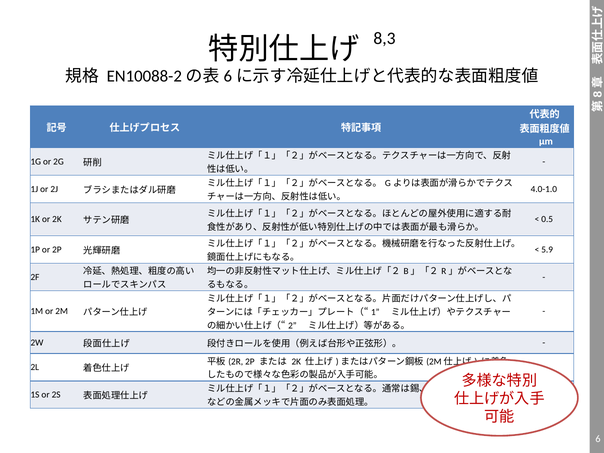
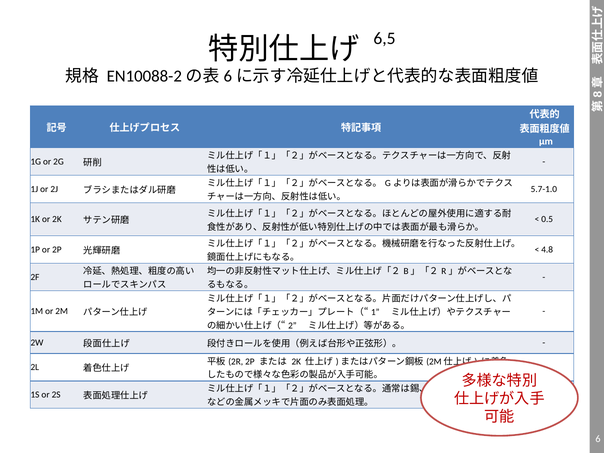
8,3: 8,3 -> 6,5
4.0-1.0: 4.0-1.0 -> 5.7-1.0
5.9: 5.9 -> 4.8
